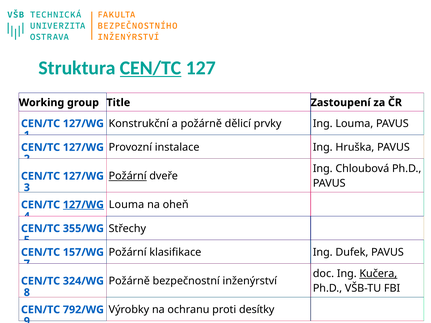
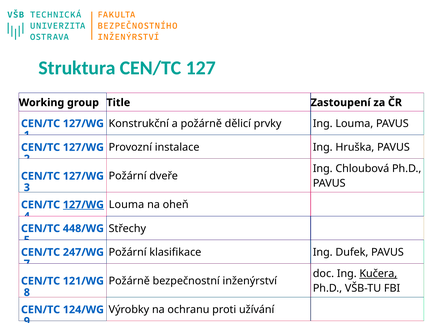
CEN/TC at (151, 68) underline: present -> none
Požární at (128, 176) underline: present -> none
355/WG: 355/WG -> 448/WG
157/WG: 157/WG -> 247/WG
324/WG: 324/WG -> 121/WG
desítky: desítky -> užívání
792/WG: 792/WG -> 124/WG
